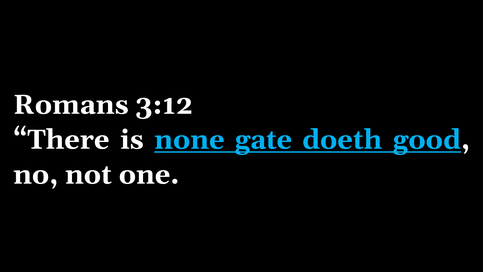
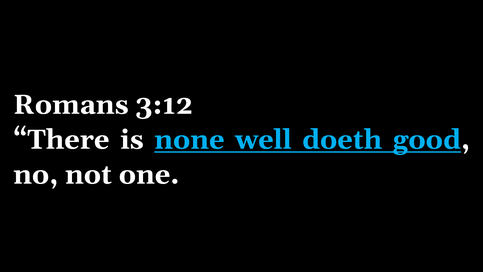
gate: gate -> well
